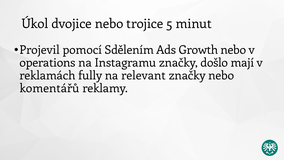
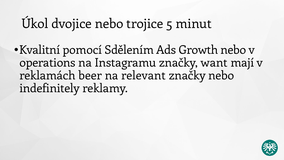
Projevil: Projevil -> Kvalitní
došlo: došlo -> want
fully: fully -> beer
komentářů: komentářů -> indefinitely
